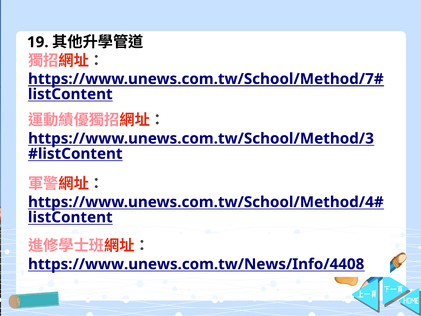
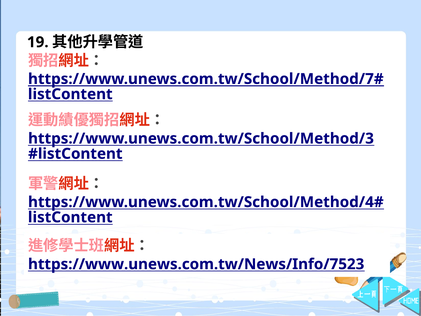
https://www.unews.com.tw/News/Info/4408: https://www.unews.com.tw/News/Info/4408 -> https://www.unews.com.tw/News/Info/7523
